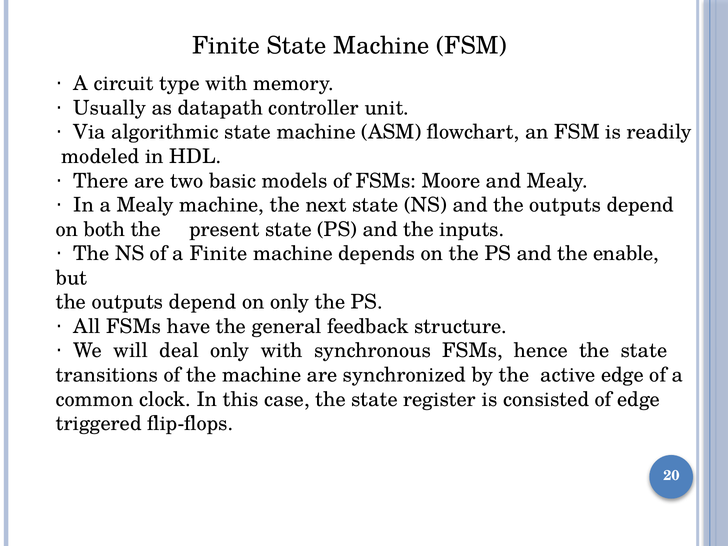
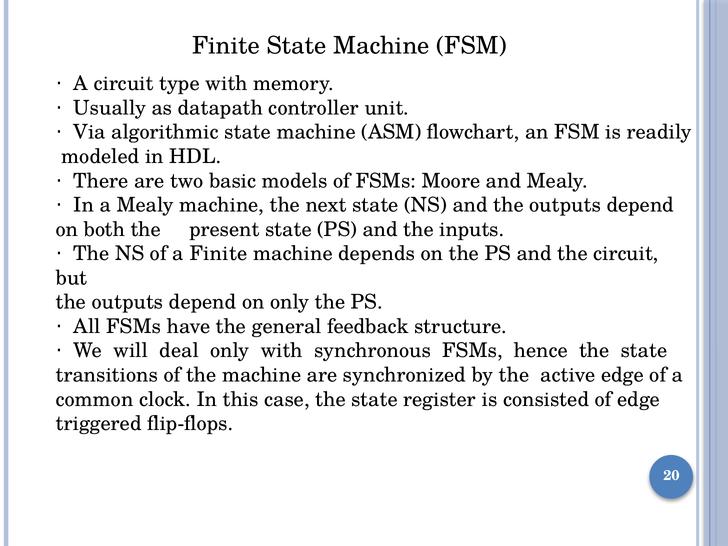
the enable: enable -> circuit
